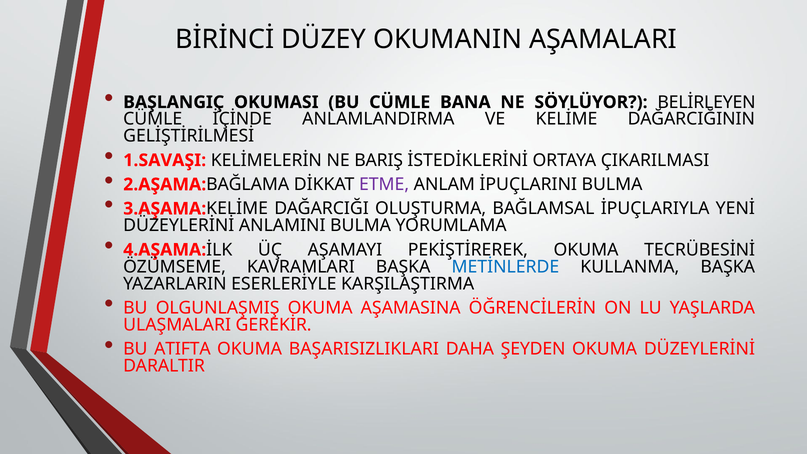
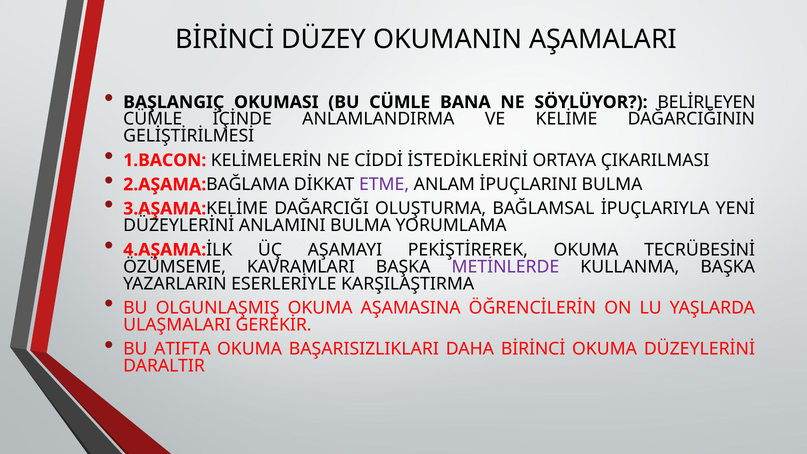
1.SAVAŞI: 1.SAVAŞI -> 1.BACON
BARIŞ: BARIŞ -> CİDDİ
METİNLERDE colour: blue -> purple
DAHA ŞEYDEN: ŞEYDEN -> BİRİNCİ
